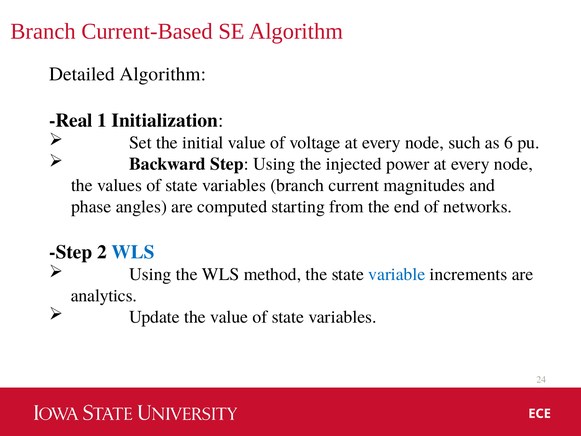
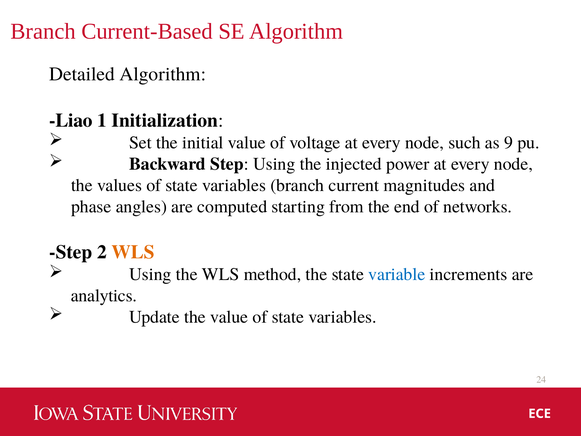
Real: Real -> Liao
6: 6 -> 9
WLS at (133, 252) colour: blue -> orange
